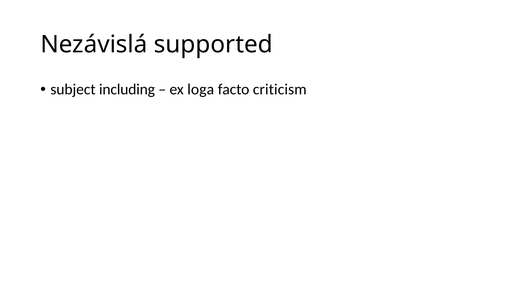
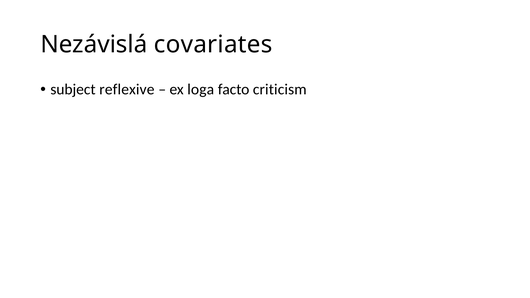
supported: supported -> covariates
including: including -> reflexive
